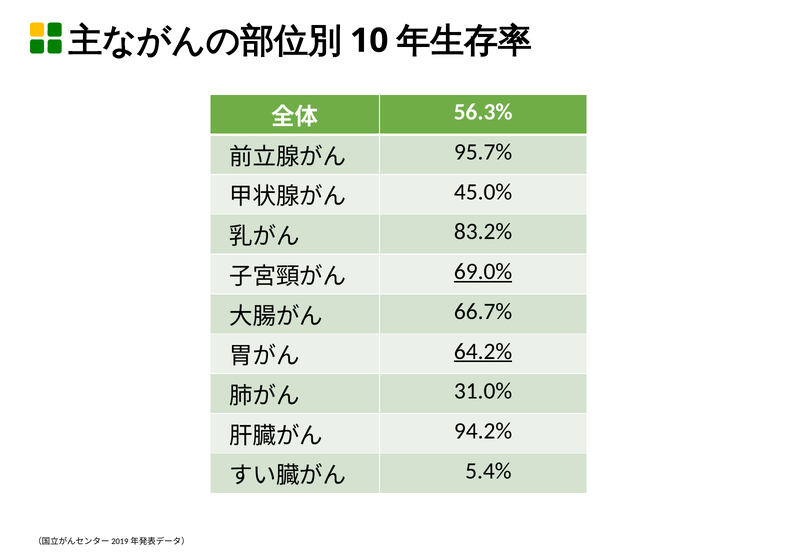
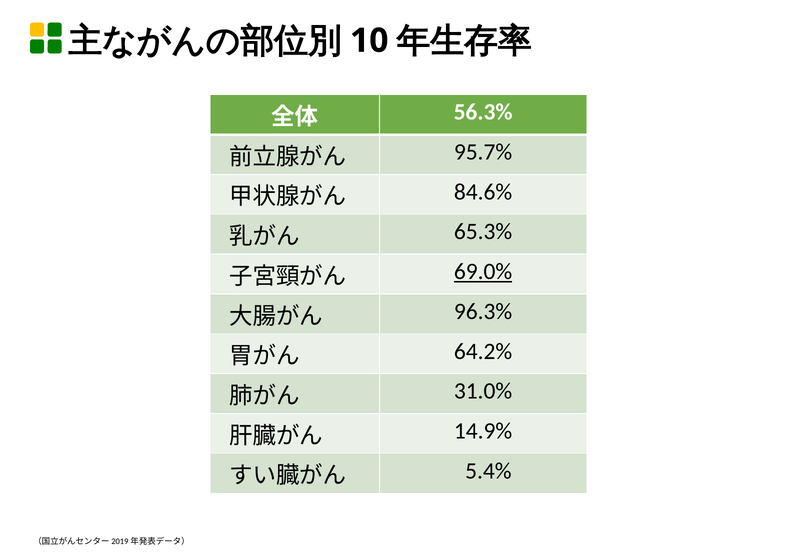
45.0%: 45.0% -> 84.6%
83.2%: 83.2% -> 65.3%
66.7%: 66.7% -> 96.3%
64.2% underline: present -> none
94.2%: 94.2% -> 14.9%
